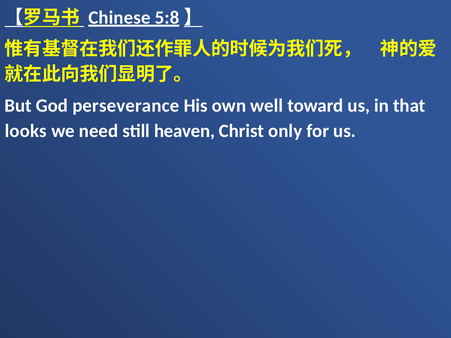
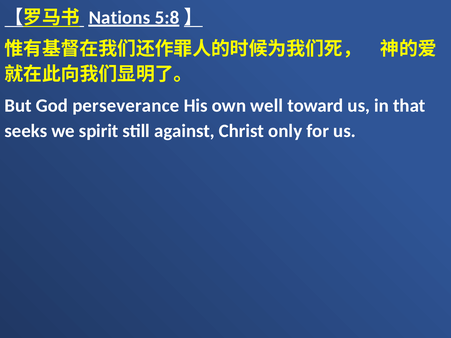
Chinese: Chinese -> Nations
looks: looks -> seeks
need: need -> spirit
heaven: heaven -> against
